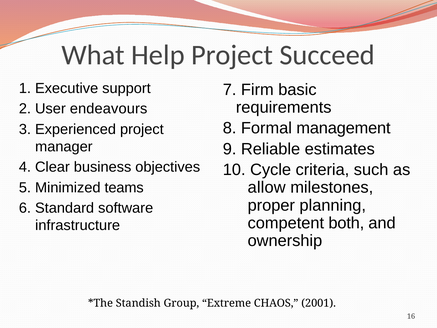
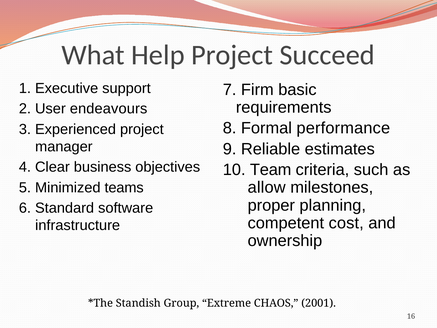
management: management -> performance
Cycle: Cycle -> Team
both: both -> cost
